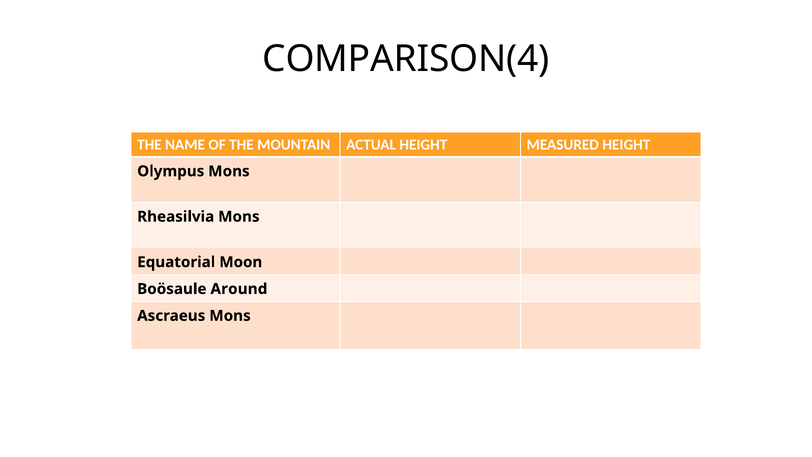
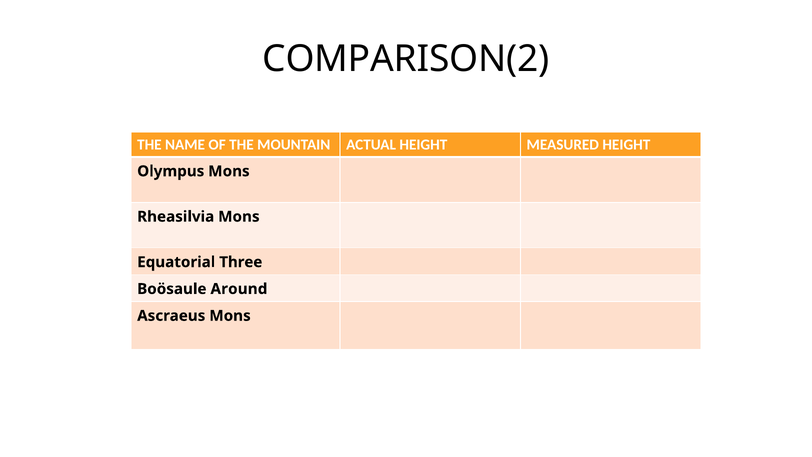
COMPARISON(4: COMPARISON(4 -> COMPARISON(2
Moon: Moon -> Three
